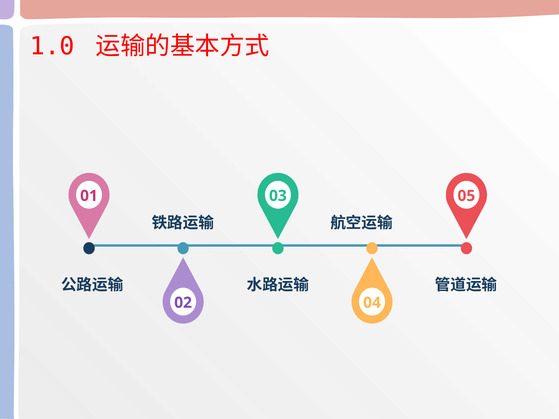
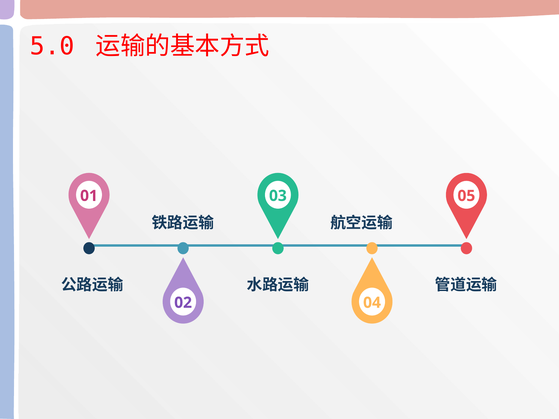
1.0: 1.0 -> 5.0
